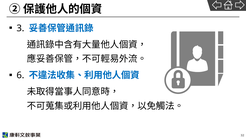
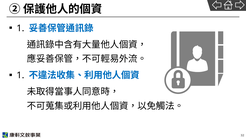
3 at (20, 28): 3 -> 1
6 at (20, 76): 6 -> 1
